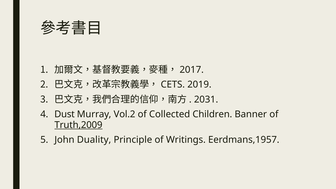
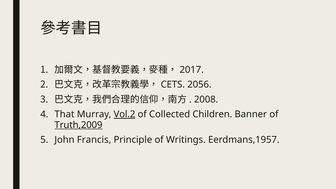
2019: 2019 -> 2056
2031: 2031 -> 2008
Dust: Dust -> That
Vol.2 underline: none -> present
Duality: Duality -> Francis
